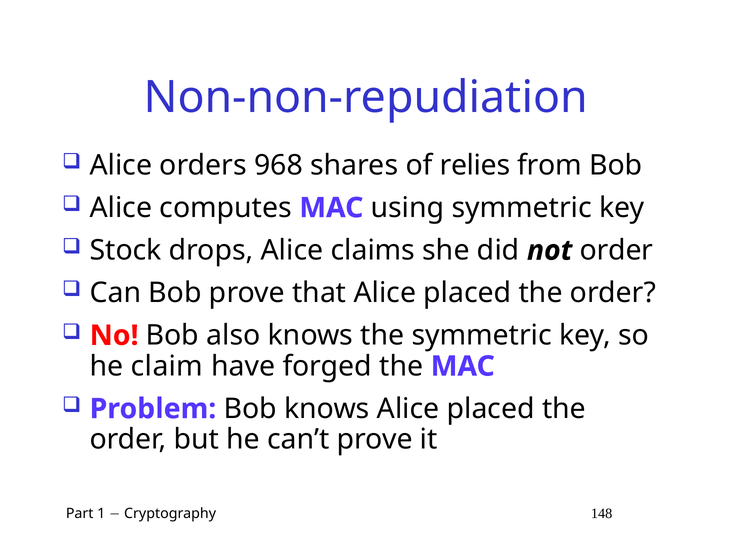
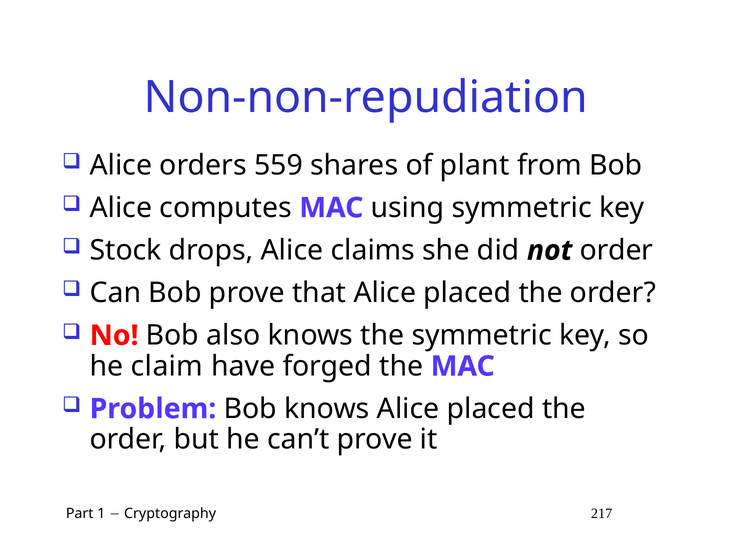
968: 968 -> 559
relies: relies -> plant
148: 148 -> 217
